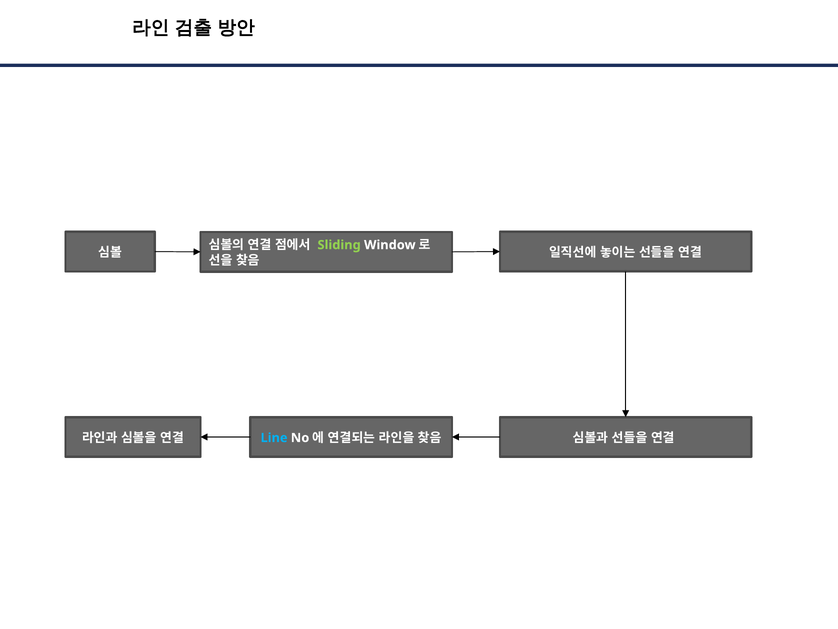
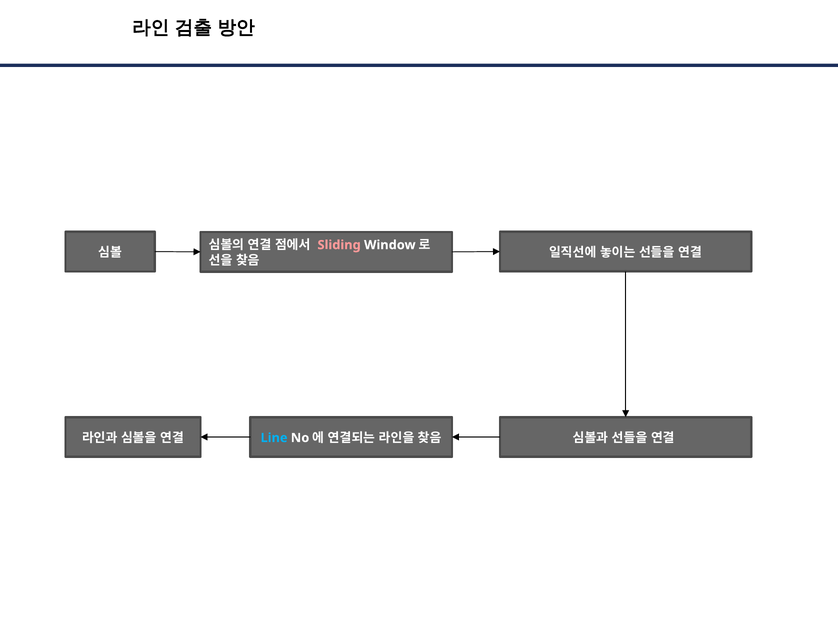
Sliding colour: light green -> pink
